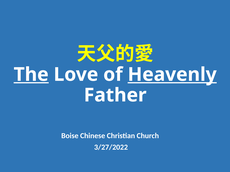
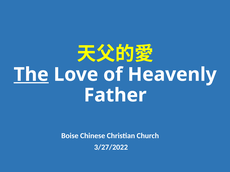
Heavenly underline: present -> none
